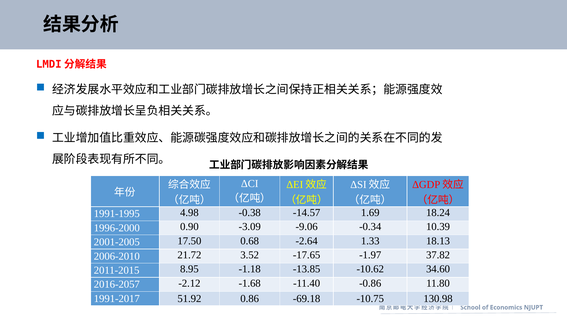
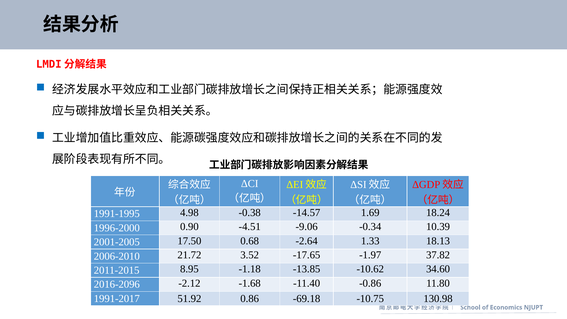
-3.09: -3.09 -> -4.51
2016-2057: 2016-2057 -> 2016-2096
